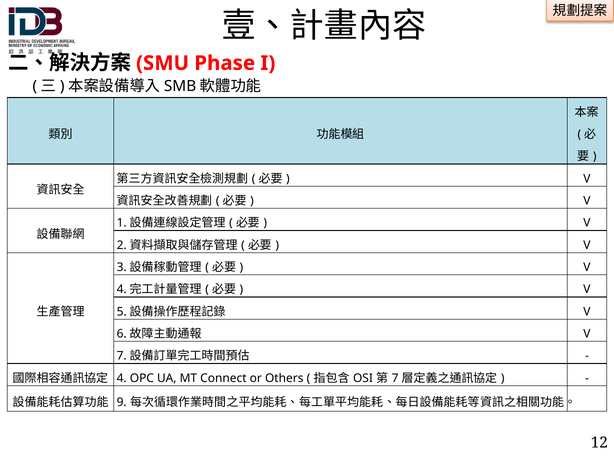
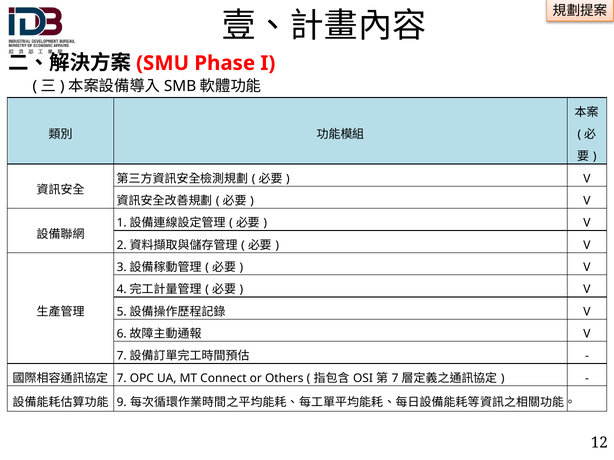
4 at (122, 379): 4 -> 7
